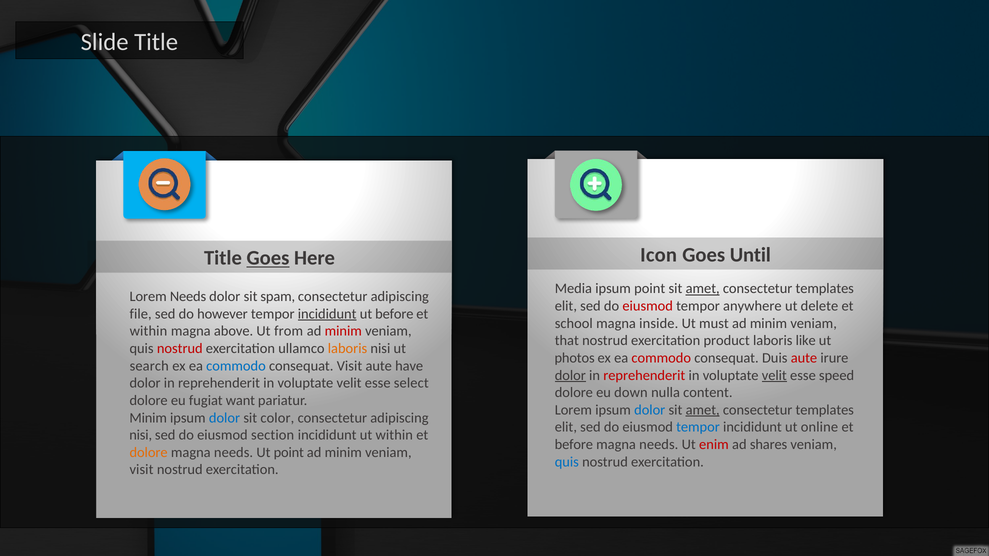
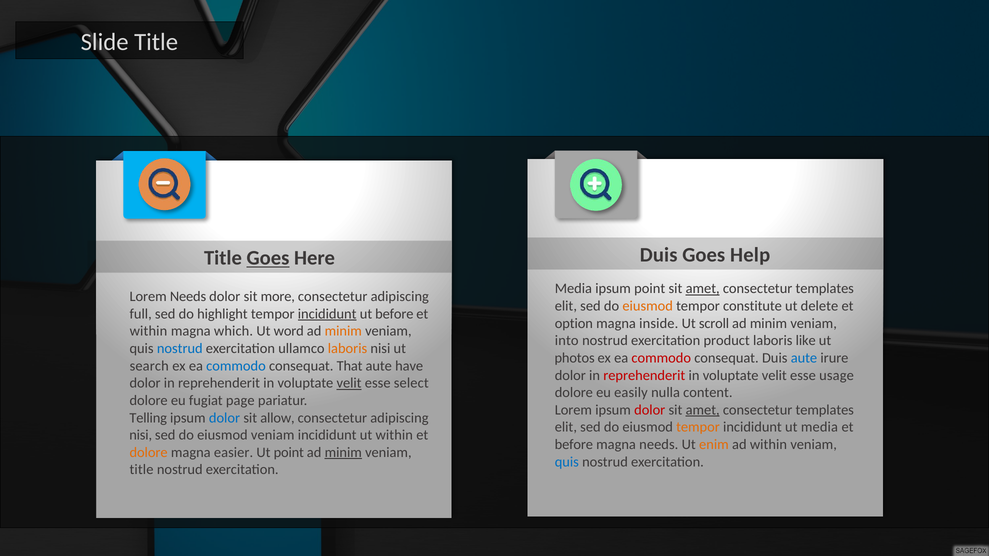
Here Icon: Icon -> Duis
Until: Until -> Help
spam: spam -> more
eiusmod at (648, 306) colour: red -> orange
anywhere: anywhere -> constitute
file: file -> full
however: however -> highlight
school: school -> option
must: must -> scroll
above: above -> which
from: from -> word
minim at (343, 331) colour: red -> orange
that: that -> into
nostrud at (180, 349) colour: red -> blue
aute at (804, 358) colour: red -> blue
consequat Visit: Visit -> That
dolor at (570, 375) underline: present -> none
velit at (774, 375) underline: present -> none
speed: speed -> usage
velit at (349, 383) underline: none -> present
down: down -> easily
want: want -> page
dolor at (650, 410) colour: blue -> red
Minim at (148, 418): Minim -> Telling
color: color -> allow
tempor at (698, 427) colour: blue -> orange
ut online: online -> media
eiusmod section: section -> veniam
enim colour: red -> orange
ad shares: shares -> within
needs at (234, 453): needs -> easier
minim at (343, 453) underline: none -> present
visit at (141, 470): visit -> title
